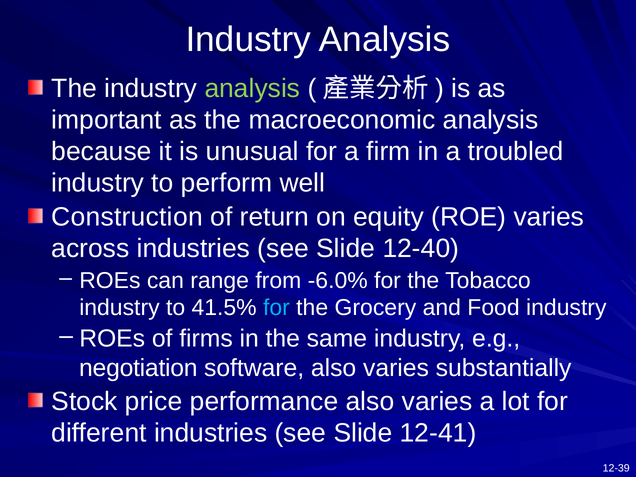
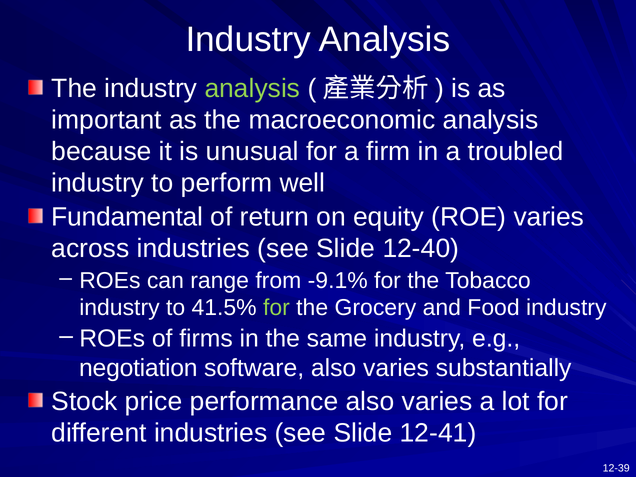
Construction: Construction -> Fundamental
-6.0%: -6.0% -> -9.1%
for at (276, 308) colour: light blue -> light green
